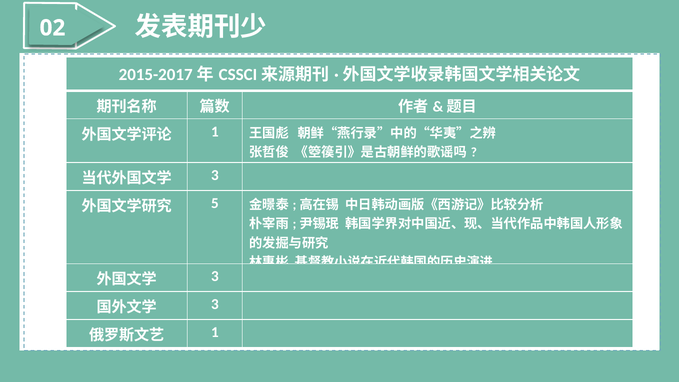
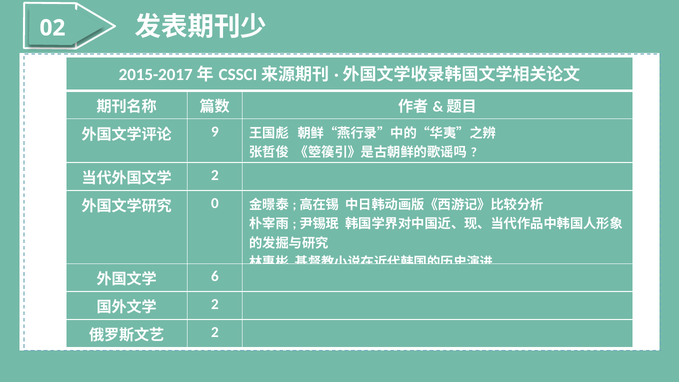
1 at (215, 132): 1 -> 9
3 at (215, 175): 3 -> 2
5: 5 -> 0
3 at (215, 276): 3 -> 6
3 at (215, 304): 3 -> 2
1 at (215, 332): 1 -> 2
